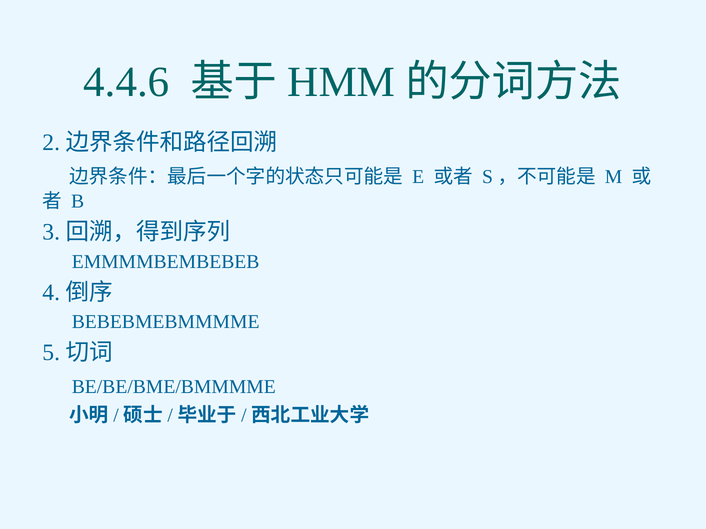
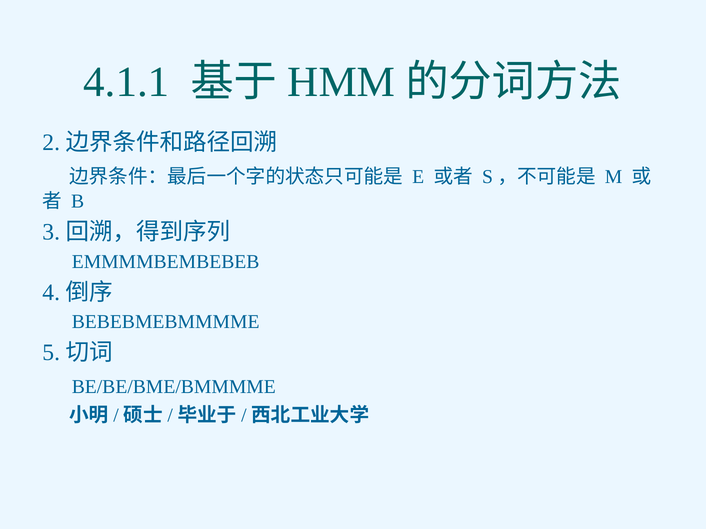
4.4.6: 4.4.6 -> 4.1.1
